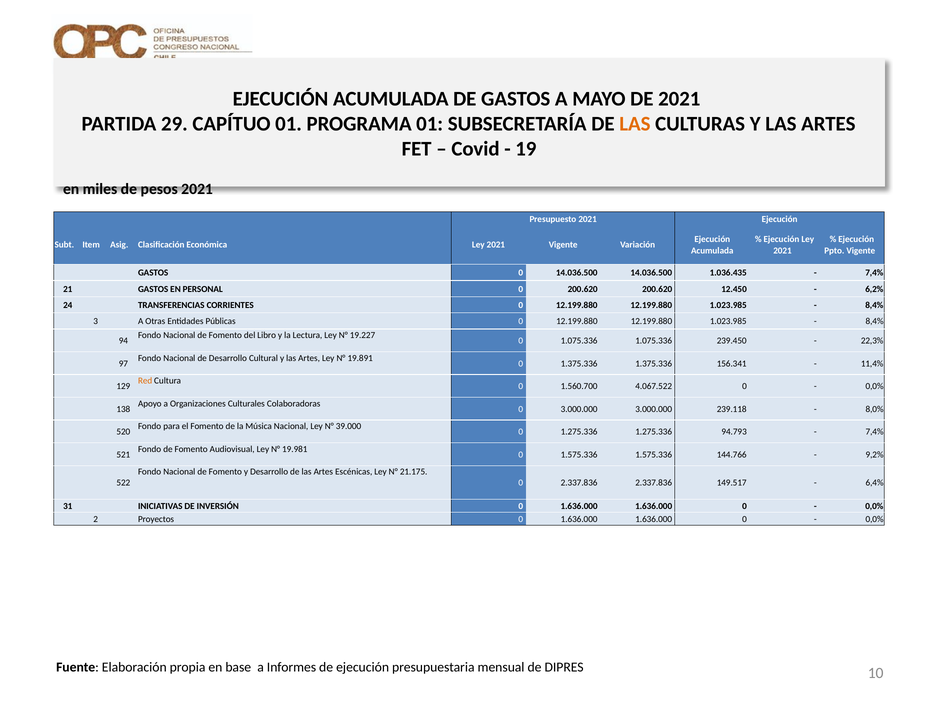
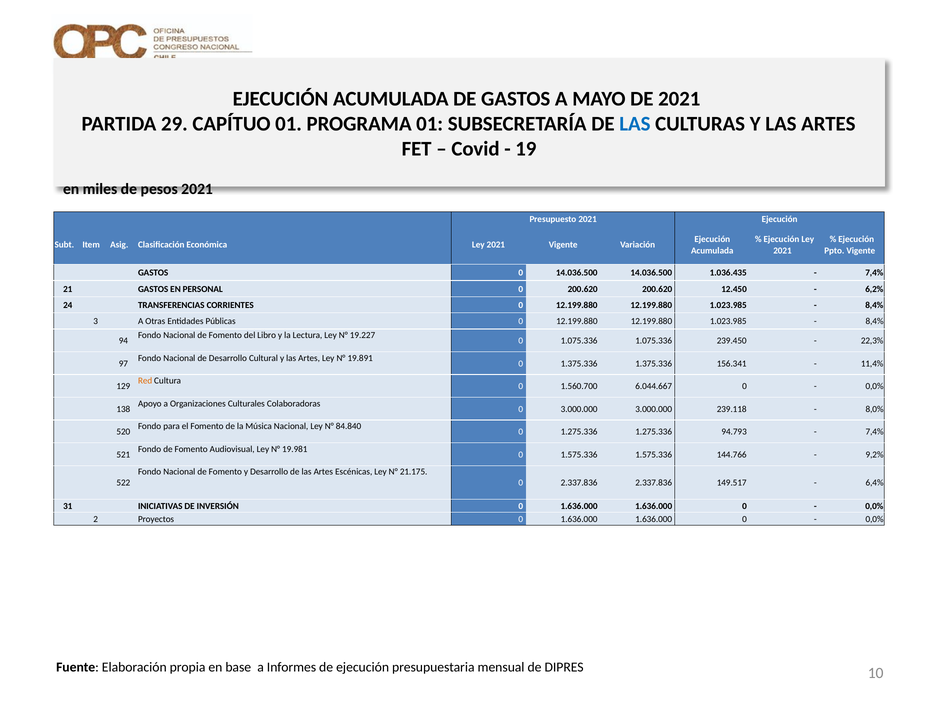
LAS at (635, 124) colour: orange -> blue
4.067.522: 4.067.522 -> 6.044.667
39.000: 39.000 -> 84.840
